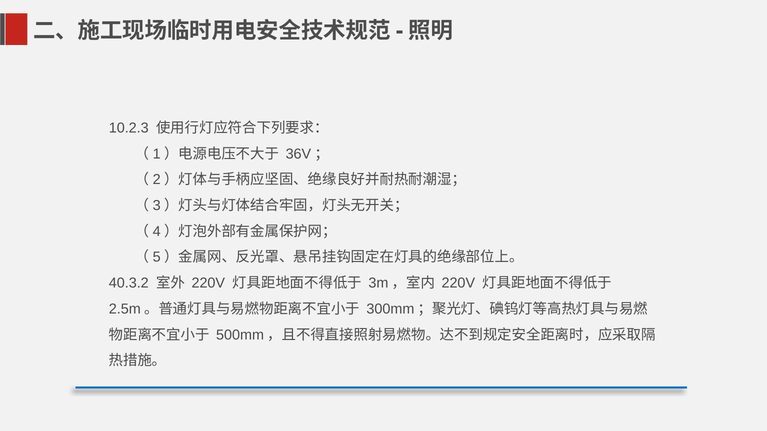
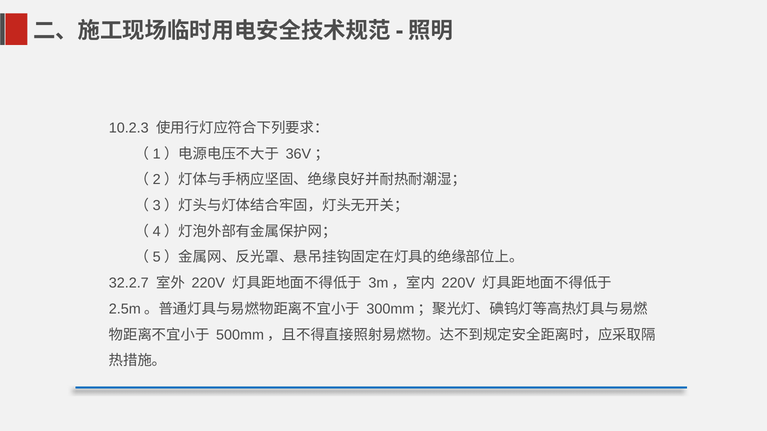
40.3.2: 40.3.2 -> 32.2.7
